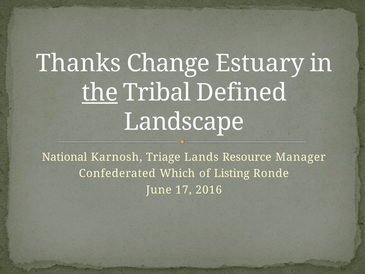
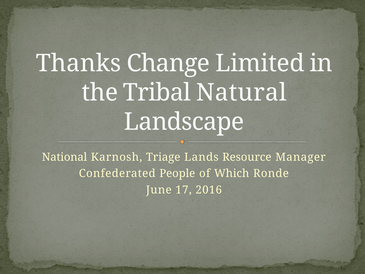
Estuary: Estuary -> Limited
the underline: present -> none
Defined: Defined -> Natural
Which: Which -> People
Listing: Listing -> Which
